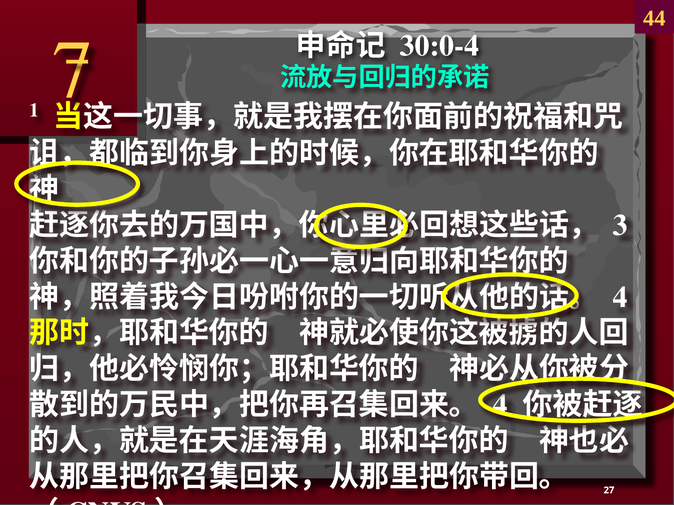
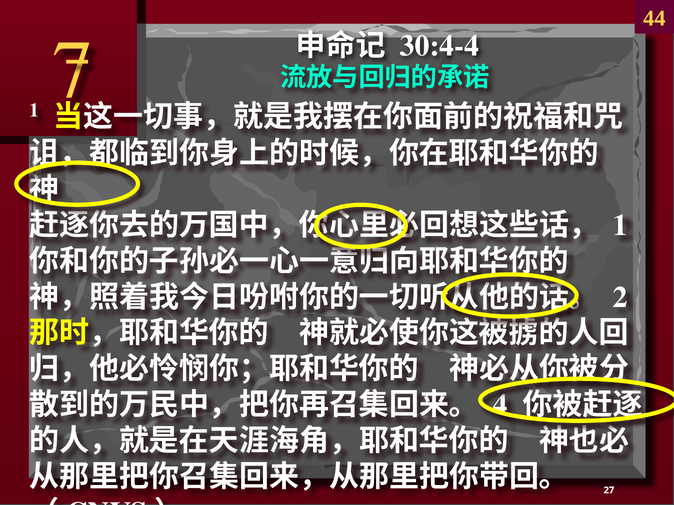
30:0-4: 30:0-4 -> 30:4-4
3 at (620, 226): 3 -> 1
4 at (620, 297): 4 -> 2
